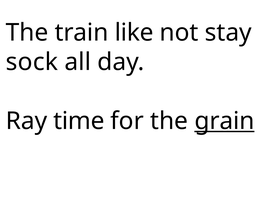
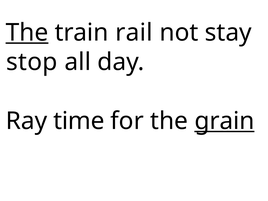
The at (27, 33) underline: none -> present
like: like -> rail
sock: sock -> stop
